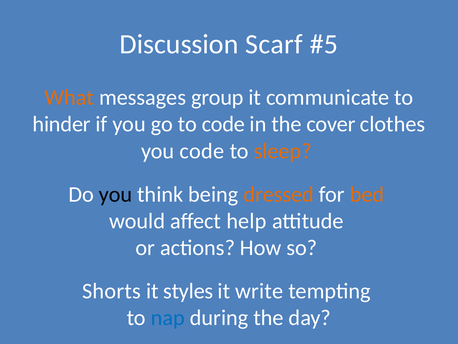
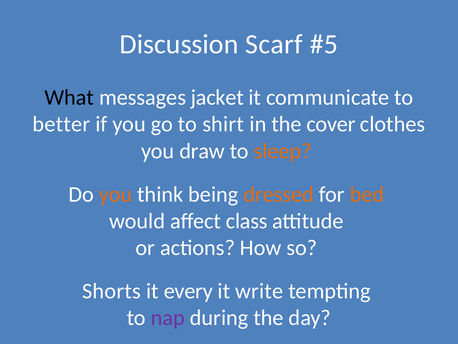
What colour: orange -> black
group: group -> jacket
hinder: hinder -> better
to code: code -> shirt
you code: code -> draw
you at (116, 194) colour: black -> orange
help: help -> class
styles: styles -> every
nap colour: blue -> purple
